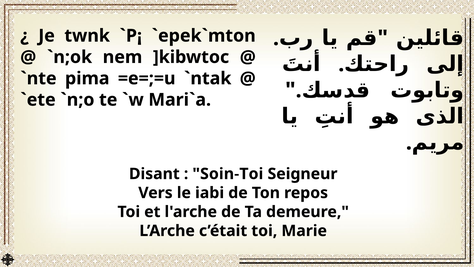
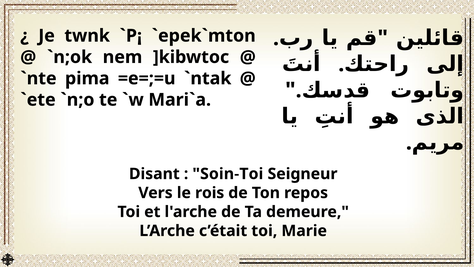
iabi: iabi -> rois
